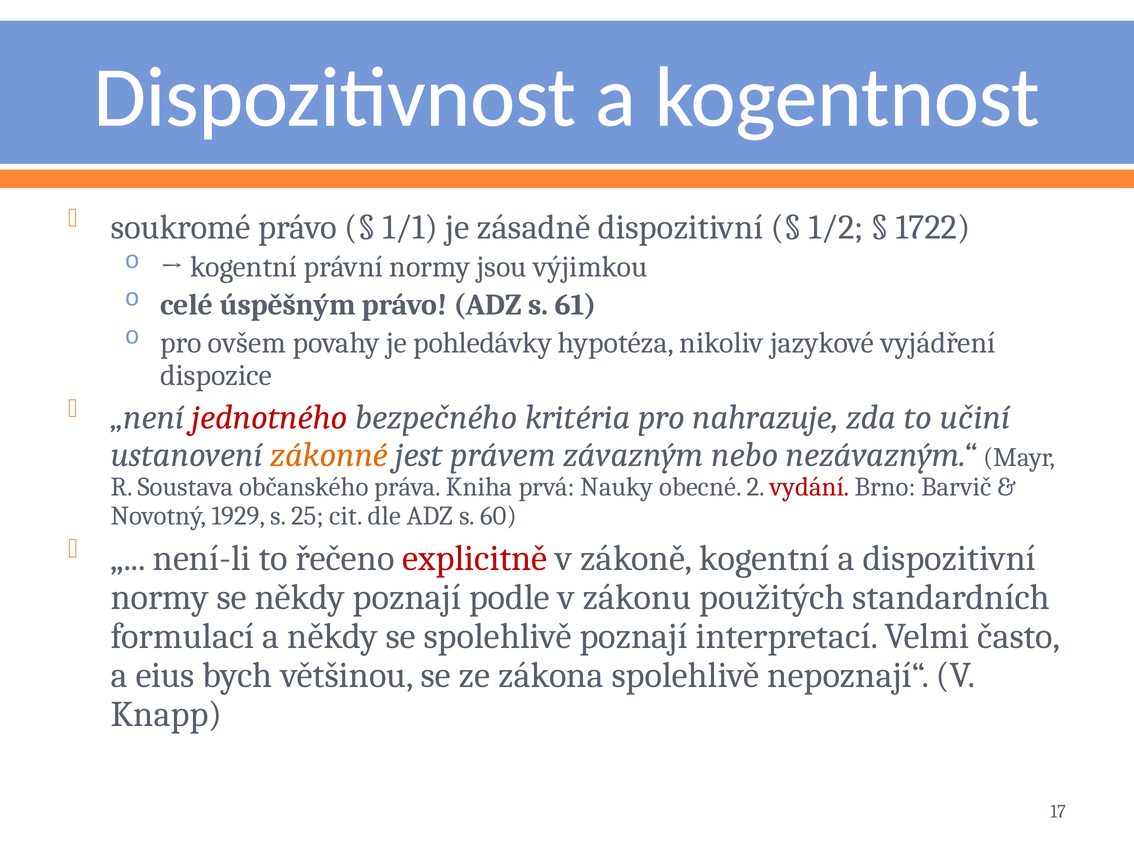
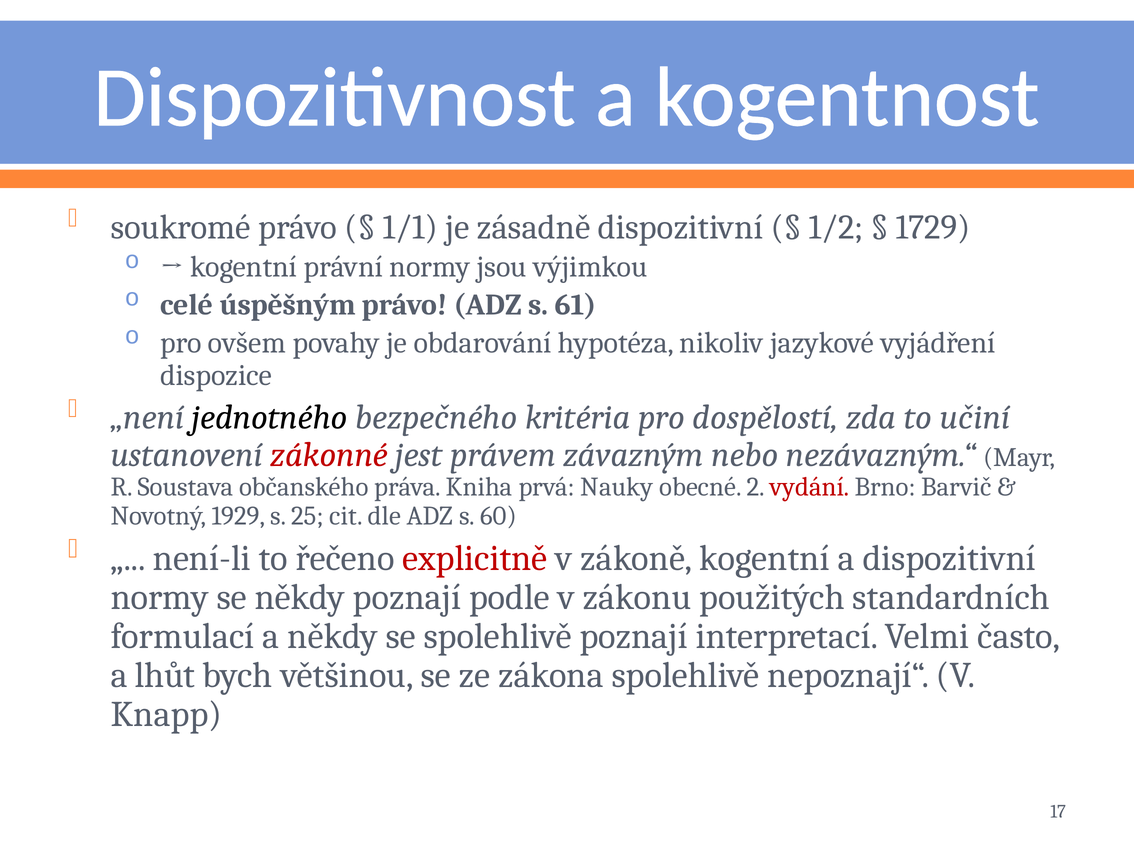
1722: 1722 -> 1729
pohledávky: pohledávky -> obdarování
jednotného colour: red -> black
nahrazuje: nahrazuje -> dospělostí
zákonné colour: orange -> red
eius: eius -> lhůt
